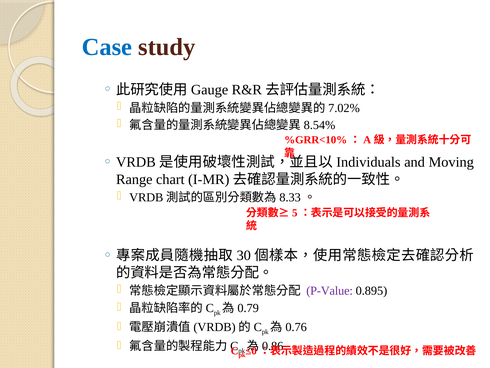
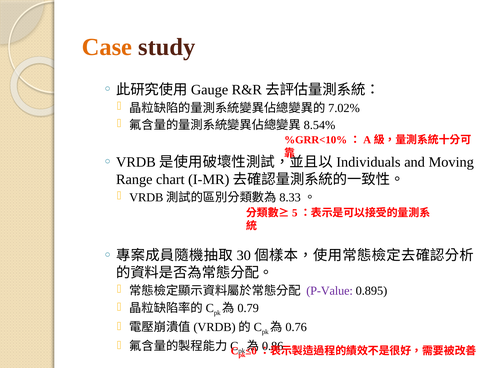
Case colour: blue -> orange
